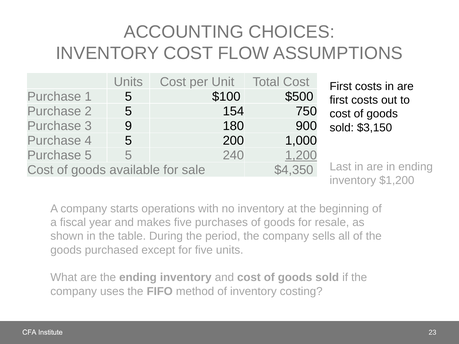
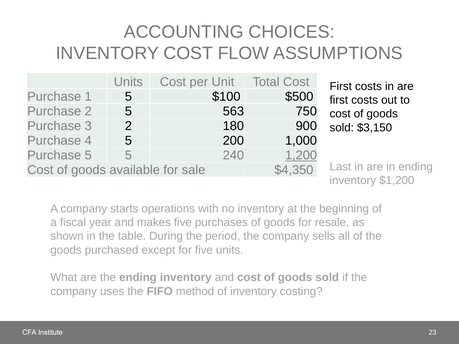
154: 154 -> 563
3 9: 9 -> 2
